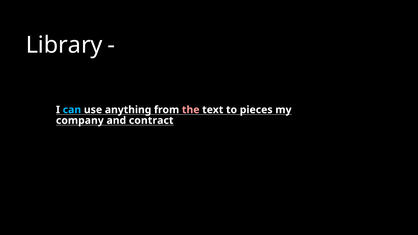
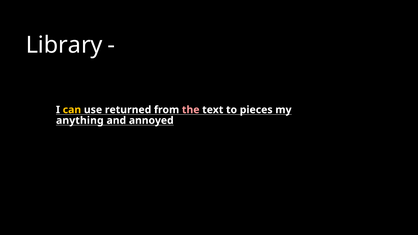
can colour: light blue -> yellow
anything: anything -> returned
company: company -> anything
contract: contract -> annoyed
